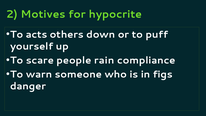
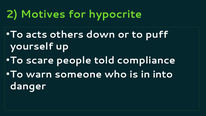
rain: rain -> told
figs: figs -> into
